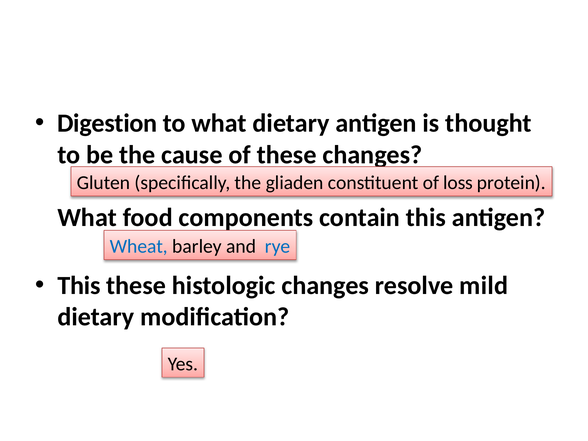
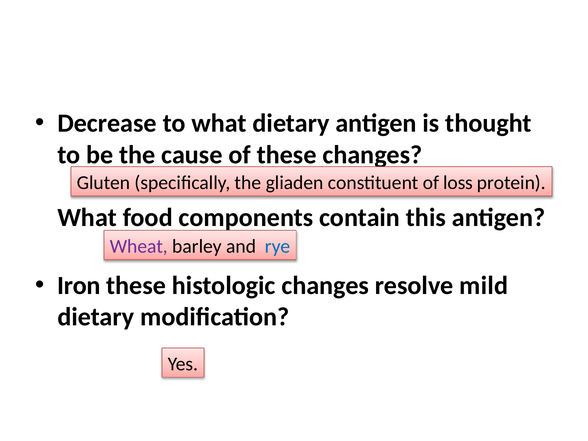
Digestion: Digestion -> Decrease
Wheat colour: blue -> purple
This at (79, 286): This -> Iron
